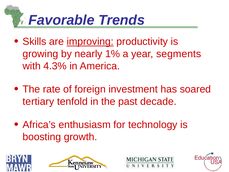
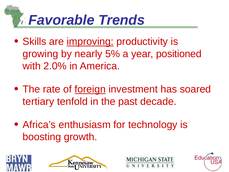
1%: 1% -> 5%
segments: segments -> positioned
4.3%: 4.3% -> 2.0%
foreign underline: none -> present
